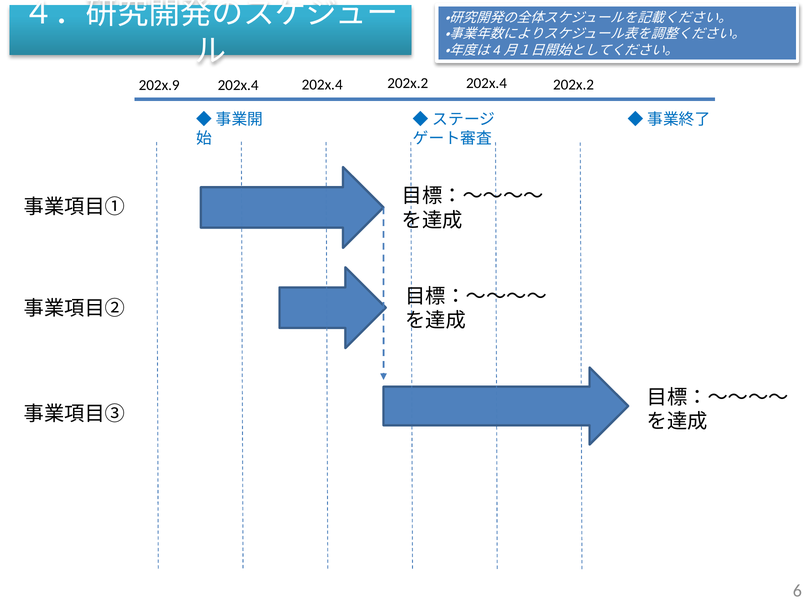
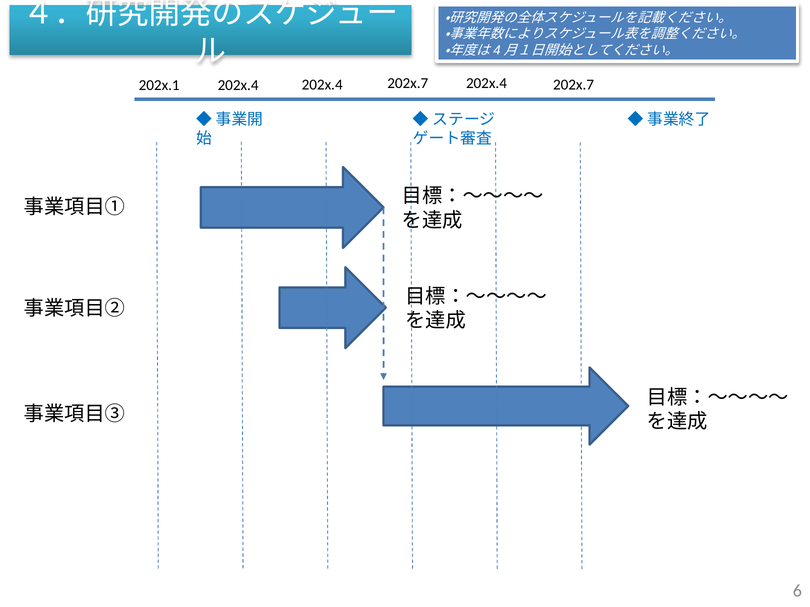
202x.2 at (408, 83): 202x.2 -> 202x.7
202x.2 at (574, 85): 202x.2 -> 202x.7
202x.9: 202x.9 -> 202x.1
